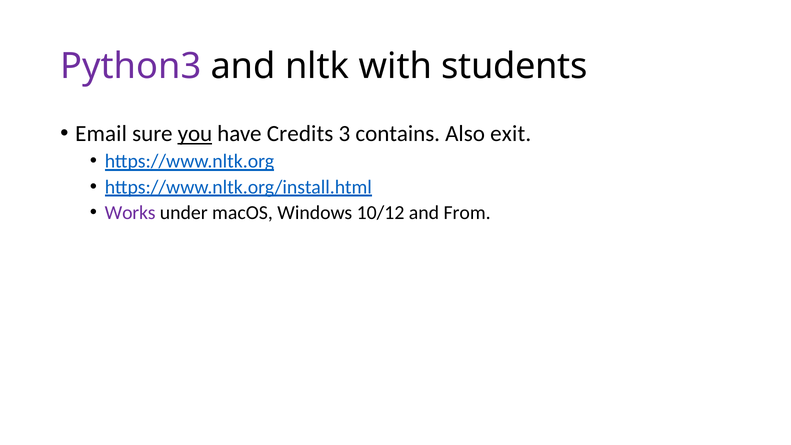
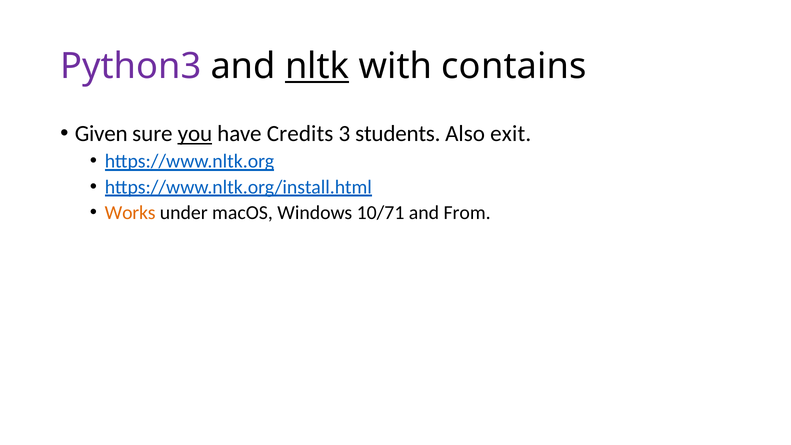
nltk underline: none -> present
students: students -> contains
Email: Email -> Given
contains: contains -> students
Works colour: purple -> orange
10/12: 10/12 -> 10/71
